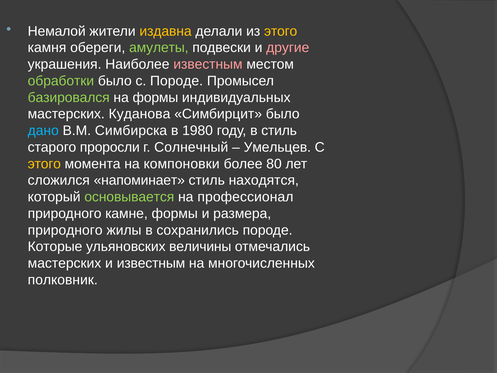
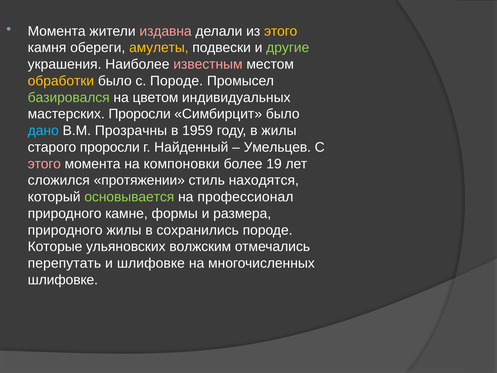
Немалой at (57, 31): Немалой -> Момента
издавна colour: yellow -> pink
амулеты colour: light green -> yellow
другие colour: pink -> light green
обработки colour: light green -> yellow
на формы: формы -> цветом
мастерских Куданова: Куданова -> Проросли
Симбирска: Симбирска -> Прозрачны
1980: 1980 -> 1959
в стиль: стиль -> жилы
Солнечный: Солнечный -> Найденный
этого at (44, 164) colour: yellow -> pink
80: 80 -> 19
напоминает: напоминает -> протяжении
величины: величины -> волжским
мастерских at (65, 263): мастерских -> перепутать
и известным: известным -> шлифовке
полковник at (63, 280): полковник -> шлифовке
